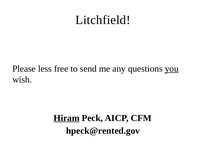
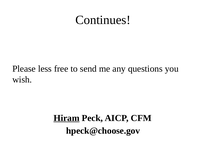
Litchfield: Litchfield -> Continues
you underline: present -> none
hpeck@rented.gov: hpeck@rented.gov -> hpeck@choose.gov
